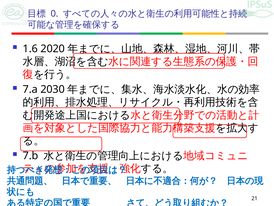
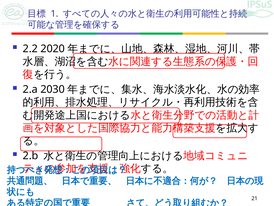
0: 0 -> 1
1.6: 1.6 -> 2.2
7.a: 7.a -> 2.a
7.b: 7.b -> 2.b
